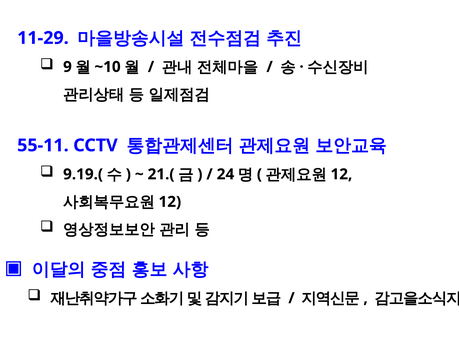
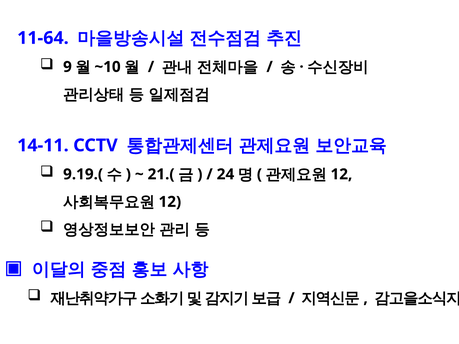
11-29: 11-29 -> 11-64
55-11: 55-11 -> 14-11
